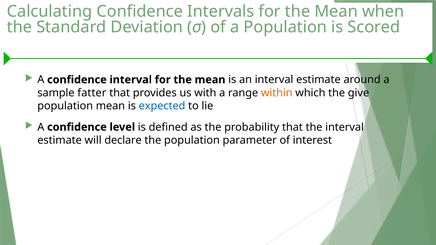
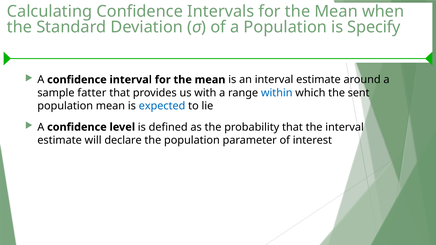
Scored: Scored -> Specify
within colour: orange -> blue
give: give -> sent
